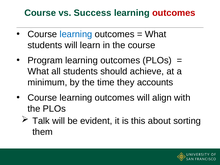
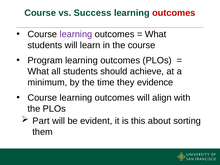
learning at (76, 34) colour: blue -> purple
accounts: accounts -> evidence
Talk: Talk -> Part
